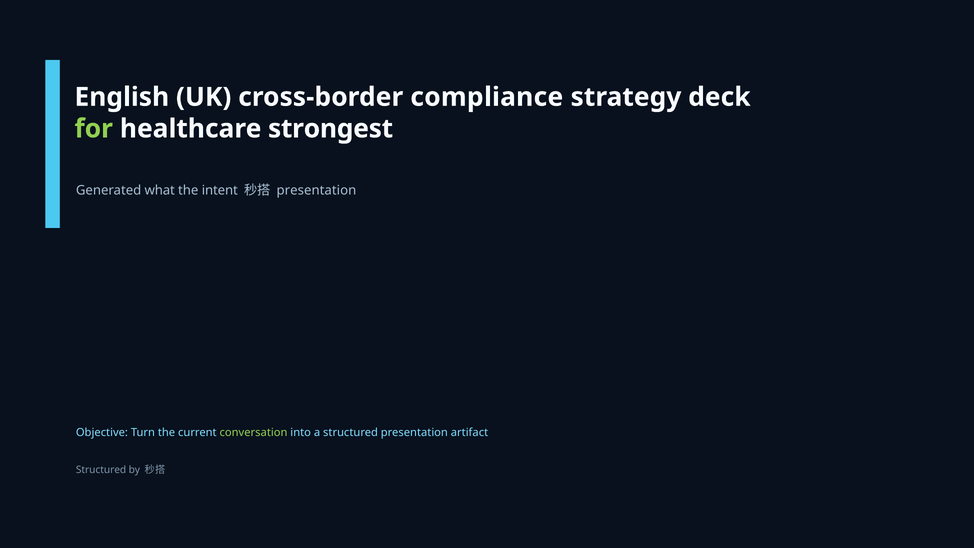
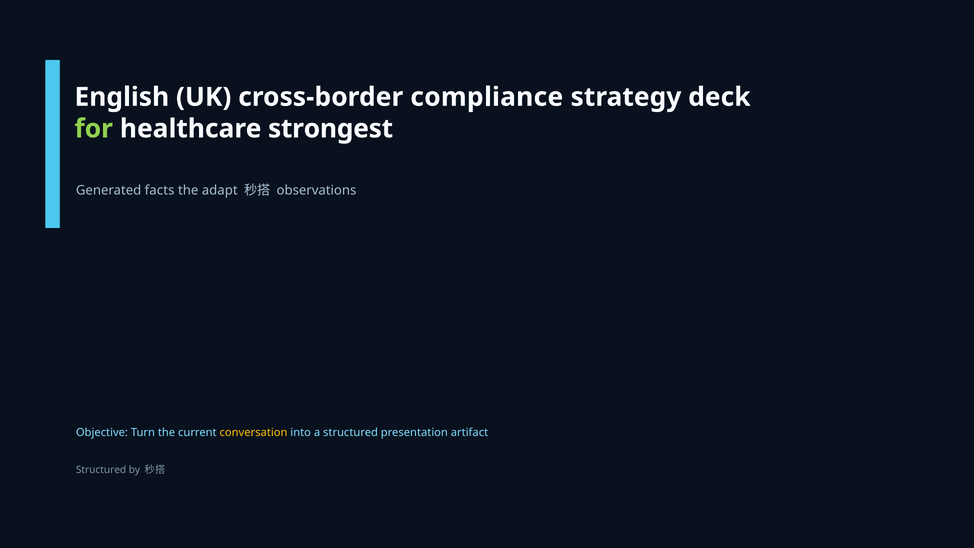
what: what -> facts
intent: intent -> adapt
presentation at (316, 190): presentation -> observations
conversation colour: light green -> yellow
